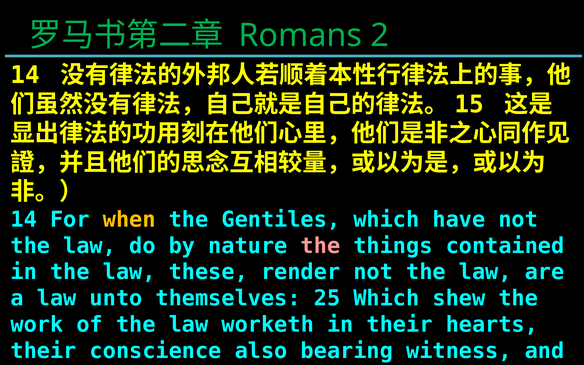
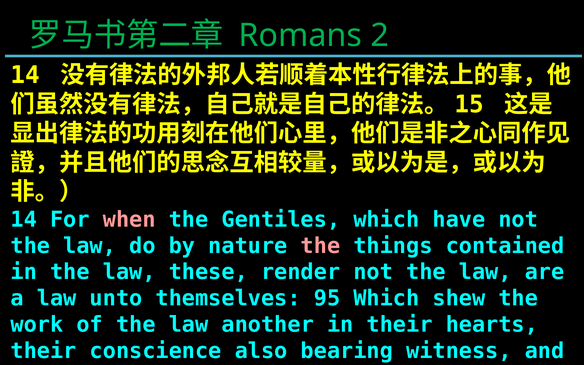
when colour: yellow -> pink
25: 25 -> 95
law worketh: worketh -> another
